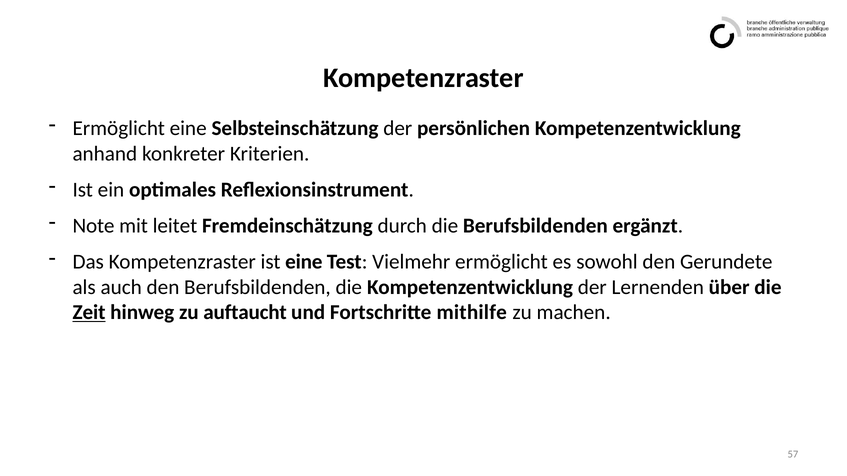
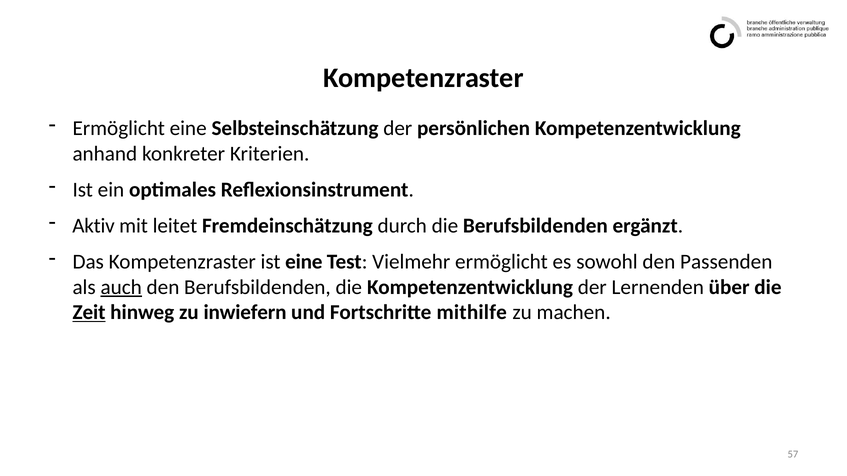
Note: Note -> Aktiv
Gerundete: Gerundete -> Passenden
auch underline: none -> present
auftaucht: auftaucht -> inwiefern
